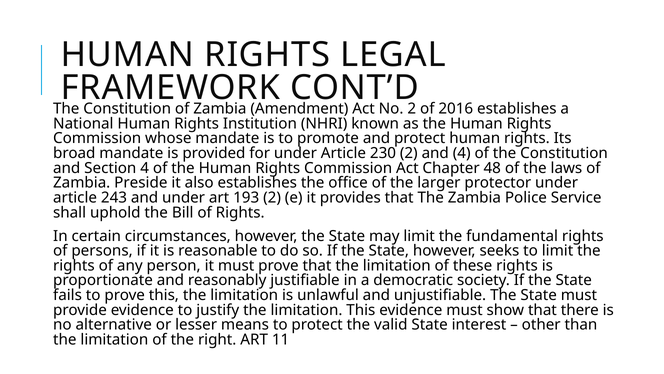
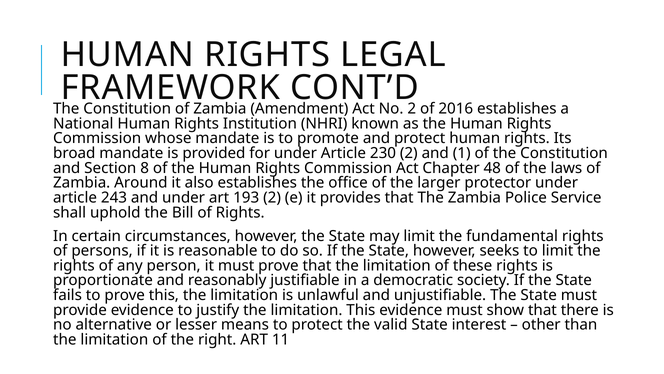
and 4: 4 -> 1
Section 4: 4 -> 8
Preside: Preside -> Around
